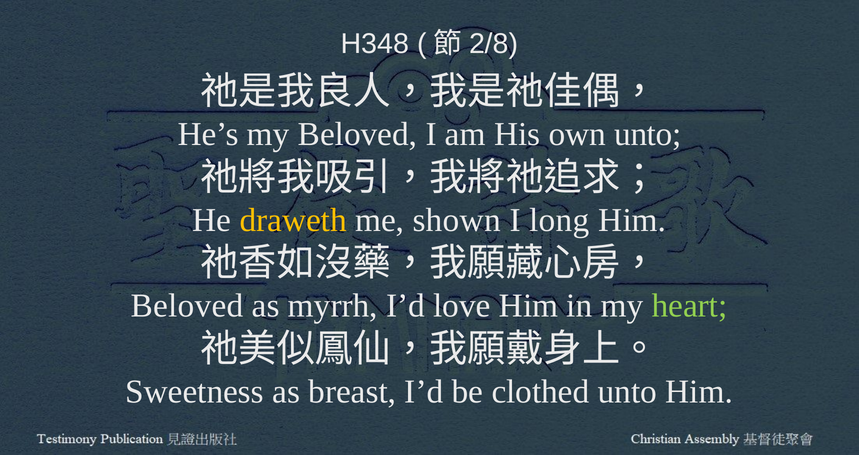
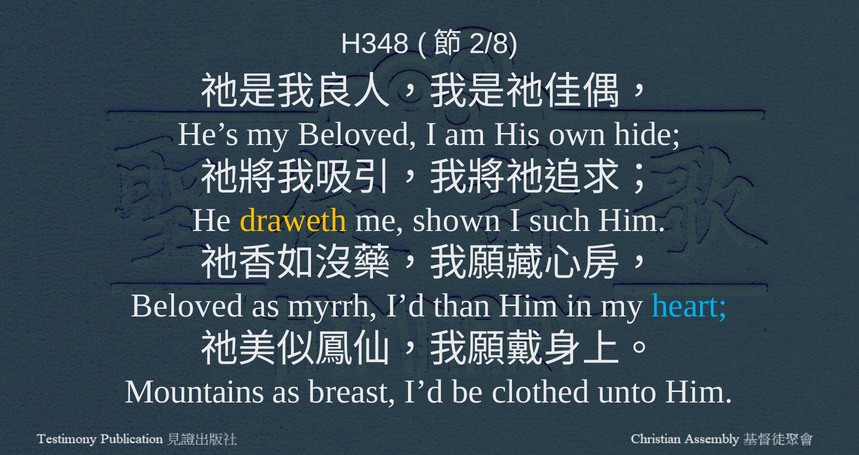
own unto: unto -> hide
long: long -> such
love: love -> than
heart colour: light green -> light blue
Sweetness: Sweetness -> Mountains
